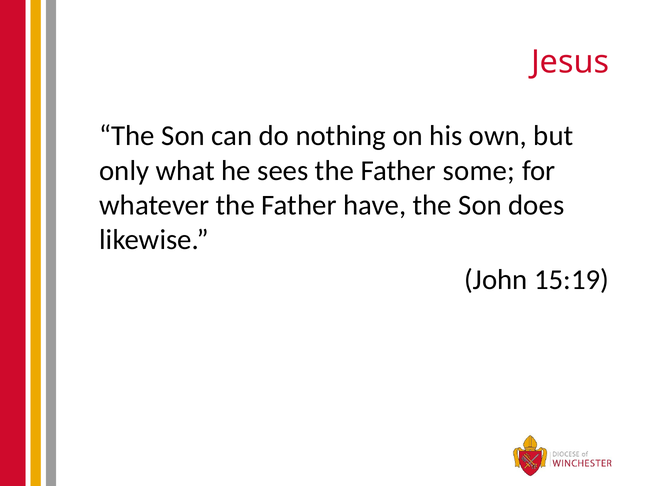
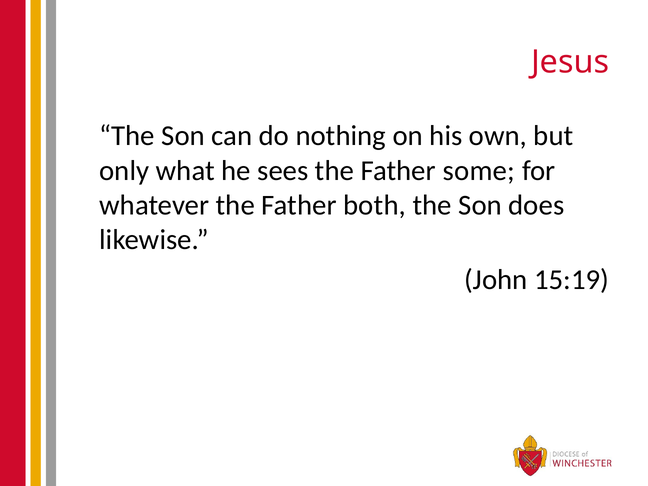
have: have -> both
